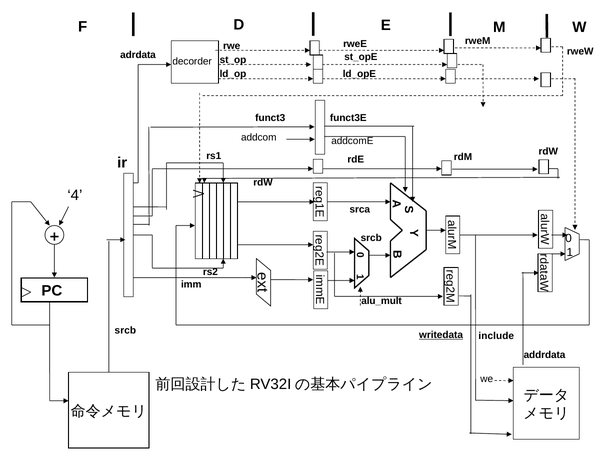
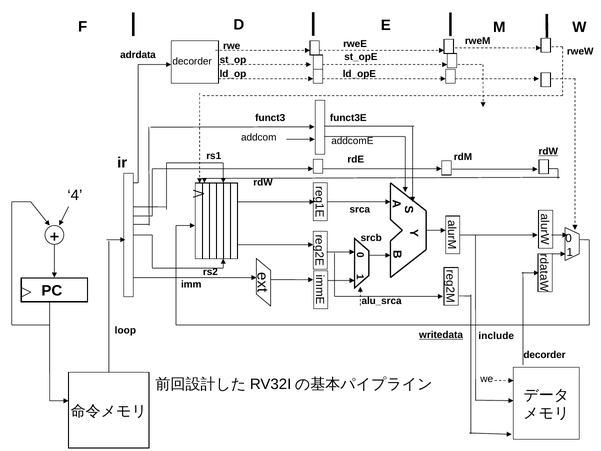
rdW at (548, 151) underline: none -> present
alu_mult: alu_mult -> alu_srca
srcb at (125, 330): srcb -> loop
addrdata at (544, 355): addrdata -> decorder
